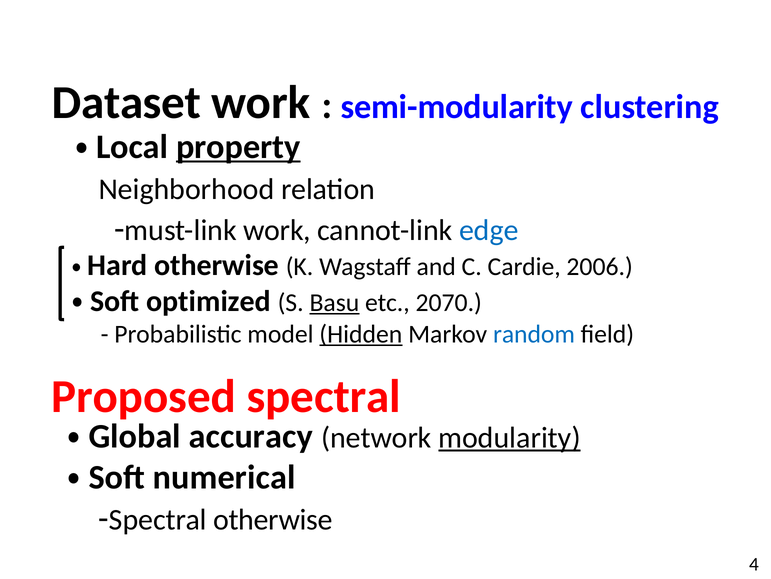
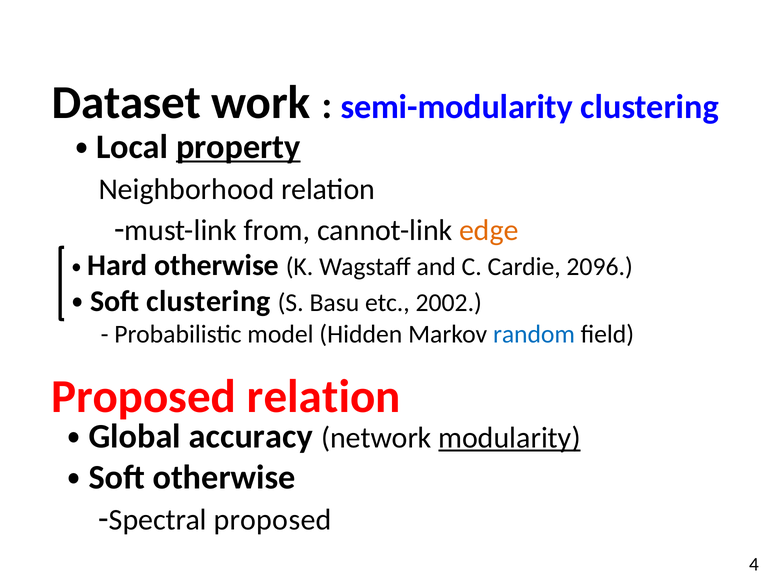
must-link work: work -> from
edge colour: blue -> orange
2006: 2006 -> 2096
optimized at (209, 301): optimized -> clustering
Basu underline: present -> none
2070: 2070 -> 2002
Hidden underline: present -> none
Proposed spectral: spectral -> relation
numerical at (224, 477): numerical -> otherwise
Spectral otherwise: otherwise -> proposed
